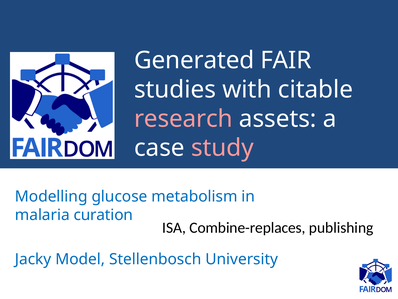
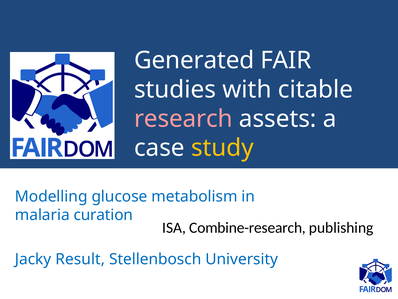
study colour: pink -> yellow
Combine-replaces: Combine-replaces -> Combine-research
Model: Model -> Result
